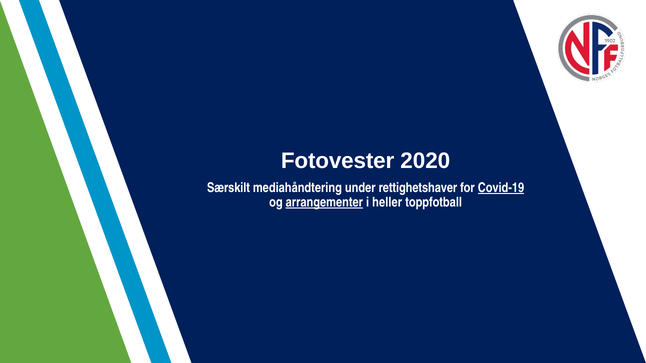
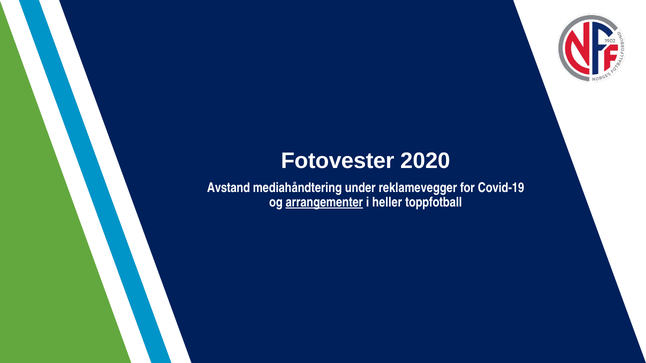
Særskilt: Særskilt -> Avstand
rettighetshaver: rettighetshaver -> reklamevegger
Covid-19 underline: present -> none
